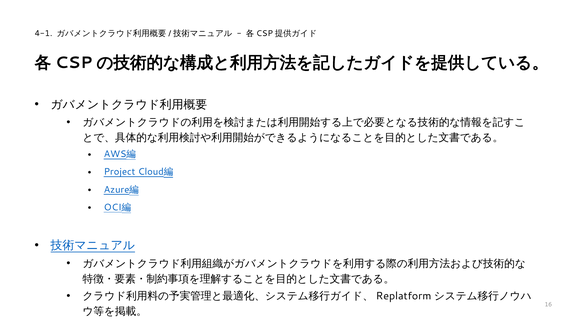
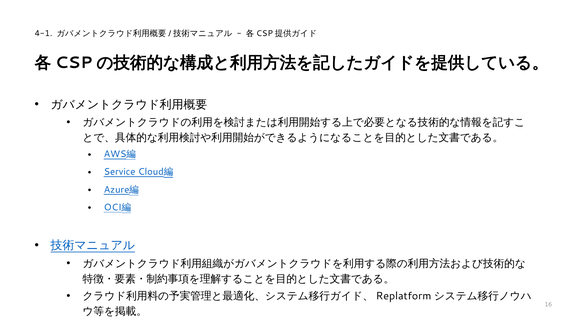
Project: Project -> Service
